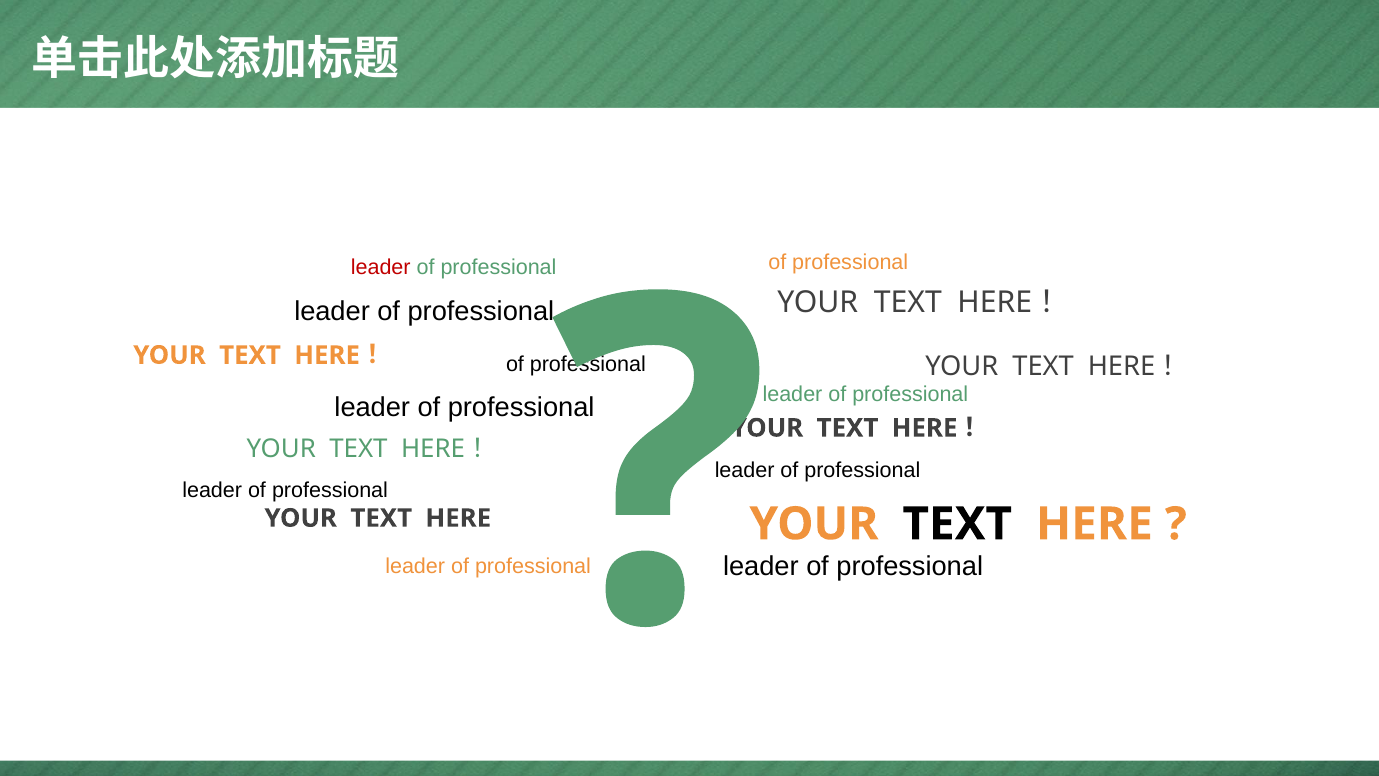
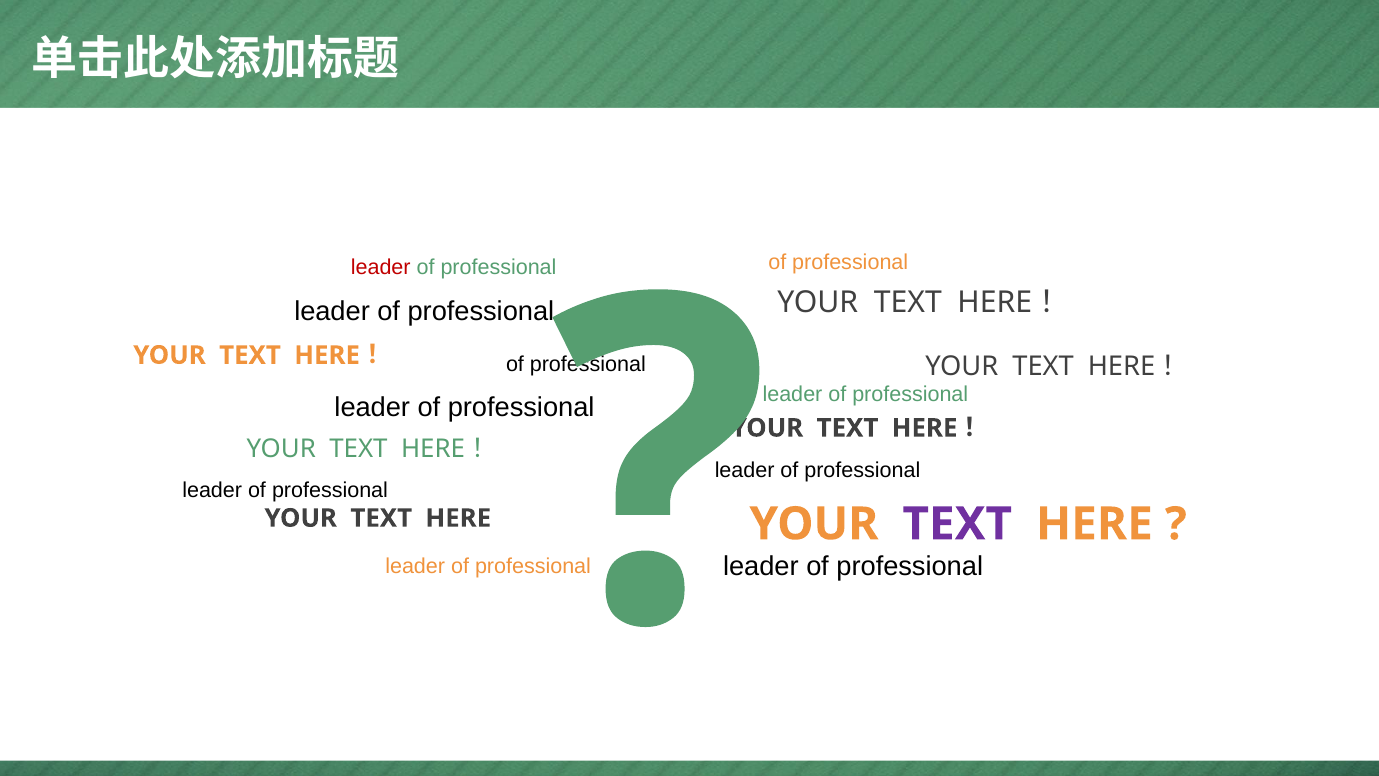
TEXT at (957, 524) colour: black -> purple
